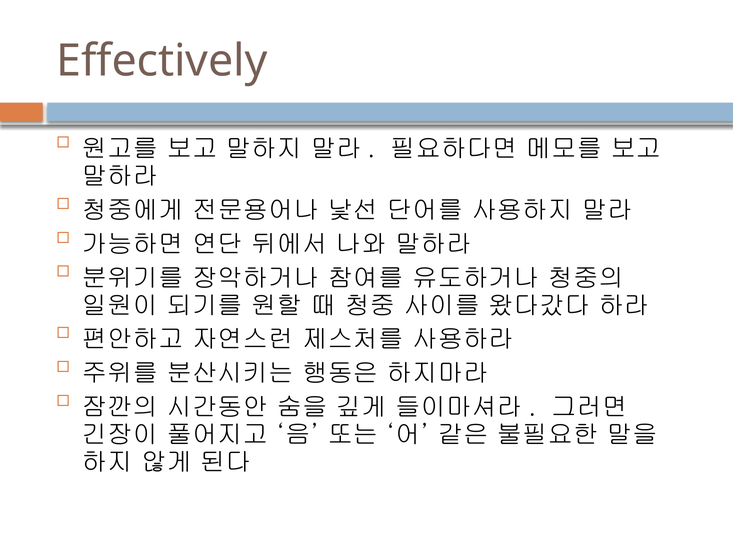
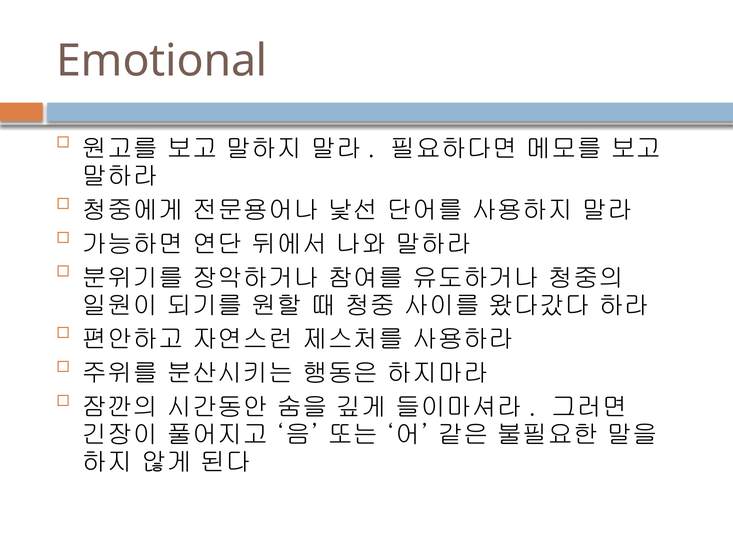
Effectively: Effectively -> Emotional
